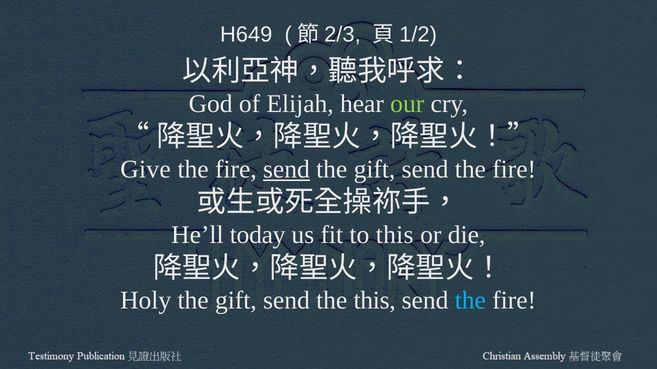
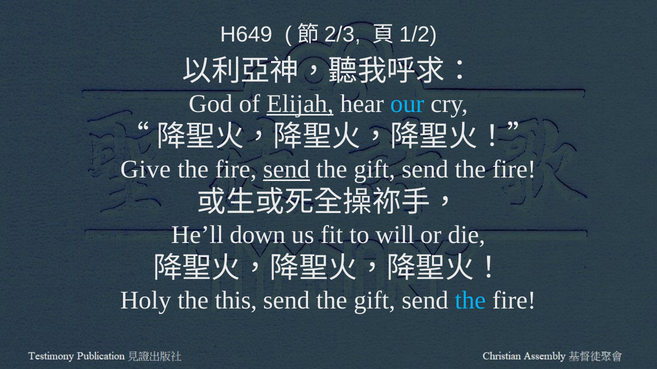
Elijah underline: none -> present
our colour: light green -> light blue
today: today -> down
to this: this -> will
gift at (236, 301): gift -> this
this at (375, 301): this -> gift
